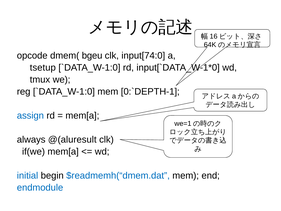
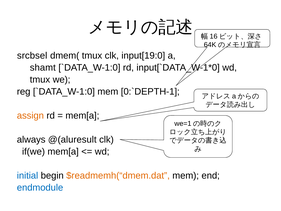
opcode: opcode -> srcbsel
dmem( bgeu: bgeu -> tmux
input[74:0: input[74:0 -> input[19:0
tsetup: tsetup -> shamt
assign colour: blue -> orange
$readmemh(“dmem.dat colour: blue -> orange
